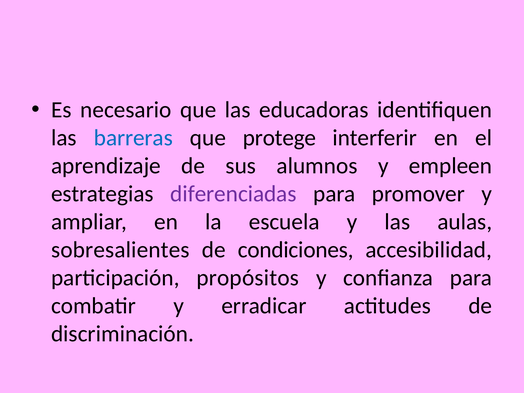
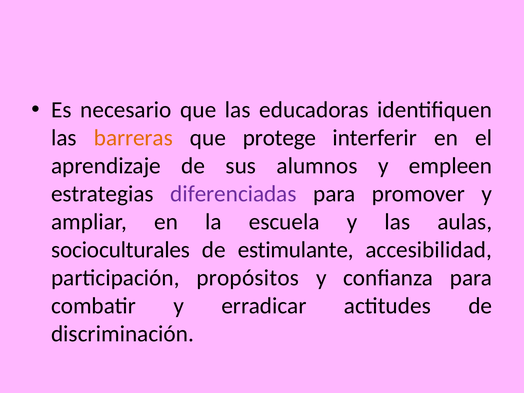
barreras colour: blue -> orange
sobresalientes: sobresalientes -> socioculturales
condiciones: condiciones -> estimulante
